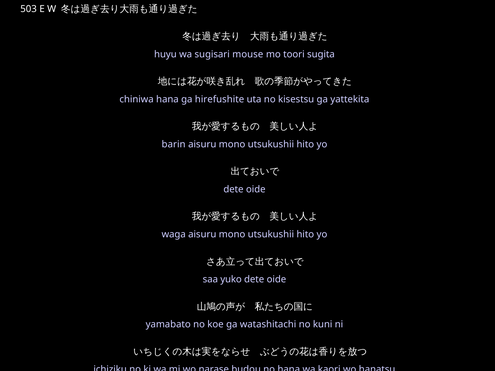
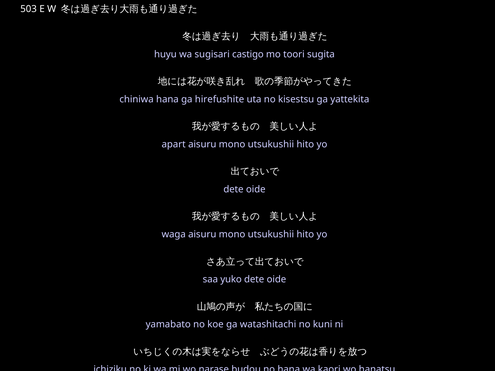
mouse: mouse -> castigo
barin: barin -> apart
